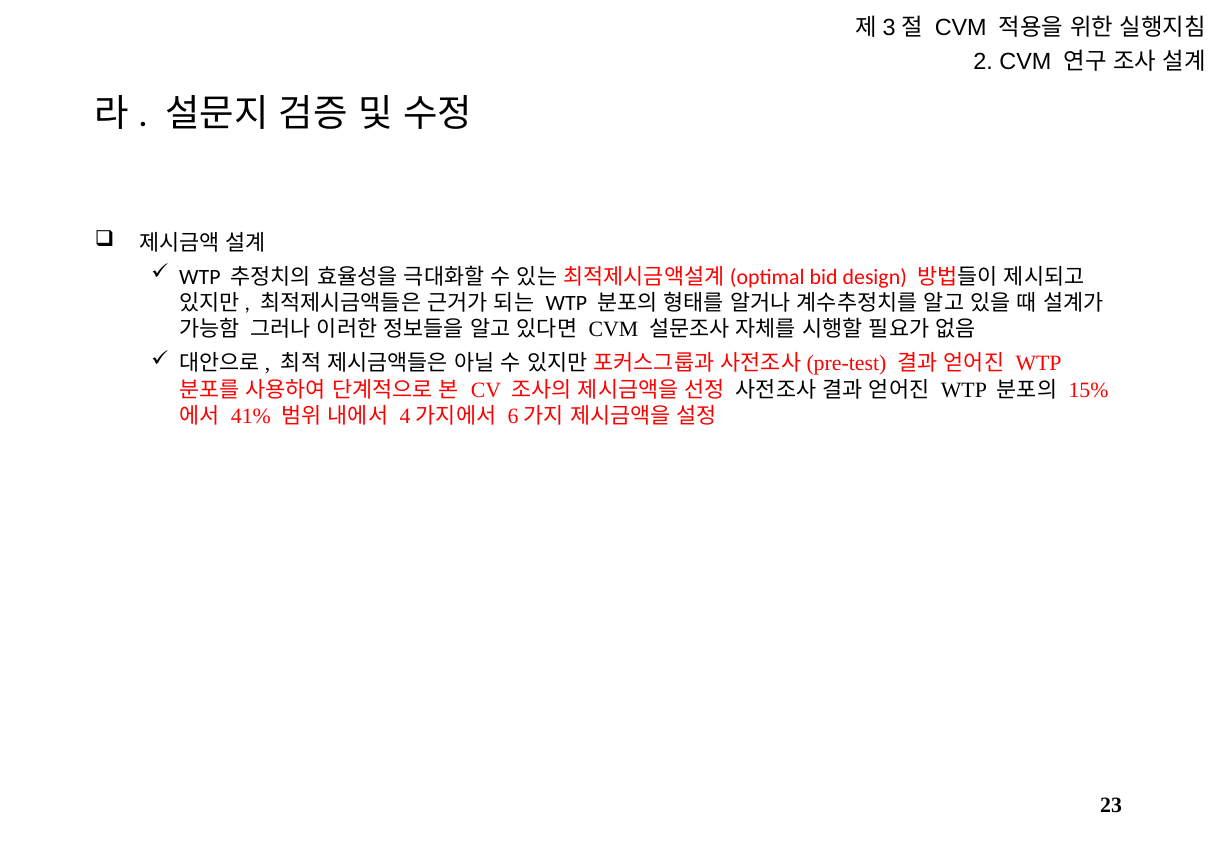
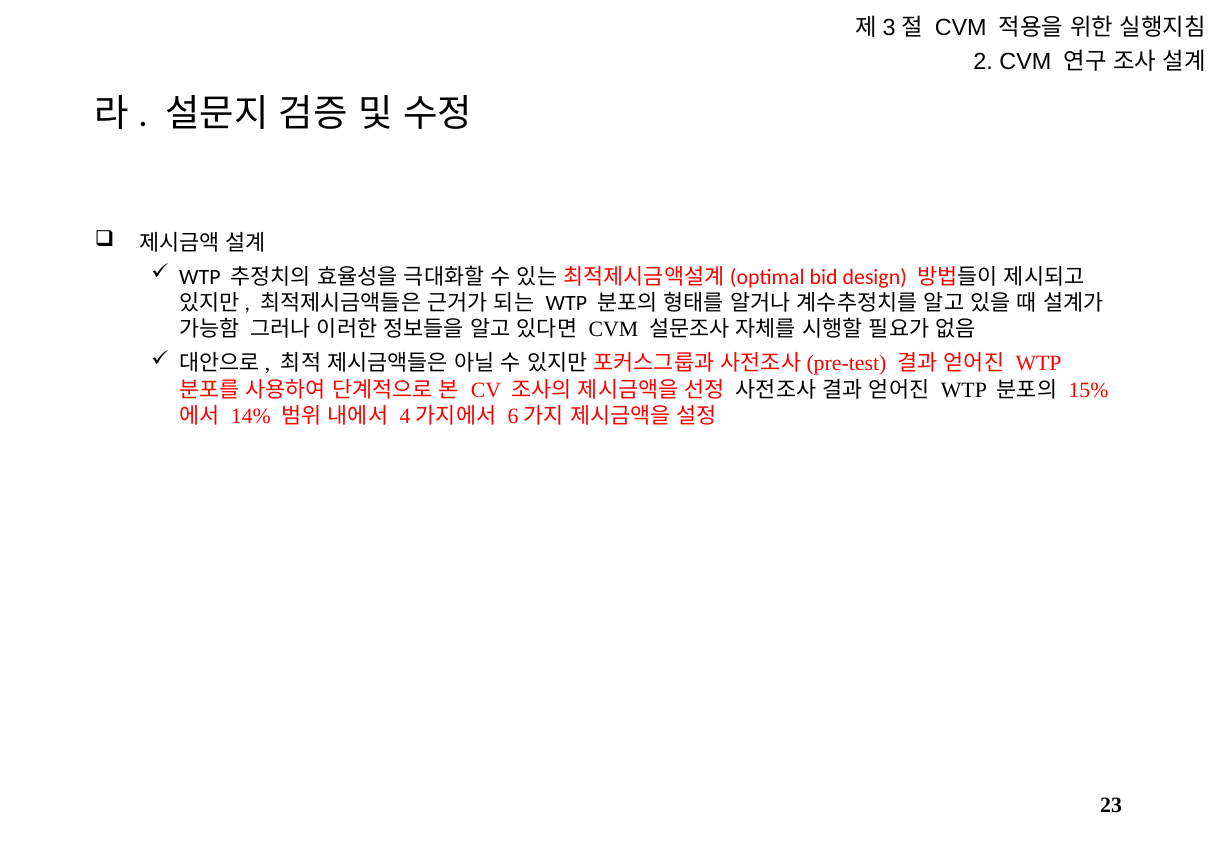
41%: 41% -> 14%
